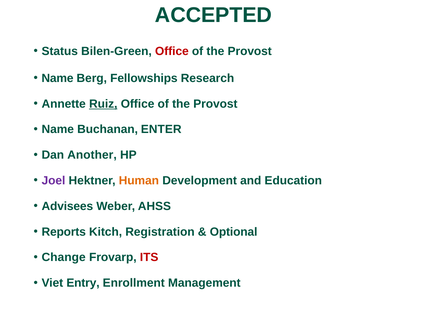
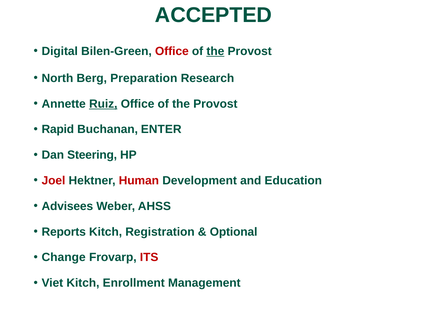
Status: Status -> Digital
the at (215, 51) underline: none -> present
Name at (58, 78): Name -> North
Fellowships: Fellowships -> Preparation
Name at (58, 129): Name -> Rapid
Another: Another -> Steering
Joel colour: purple -> red
Human colour: orange -> red
Viet Entry: Entry -> Kitch
